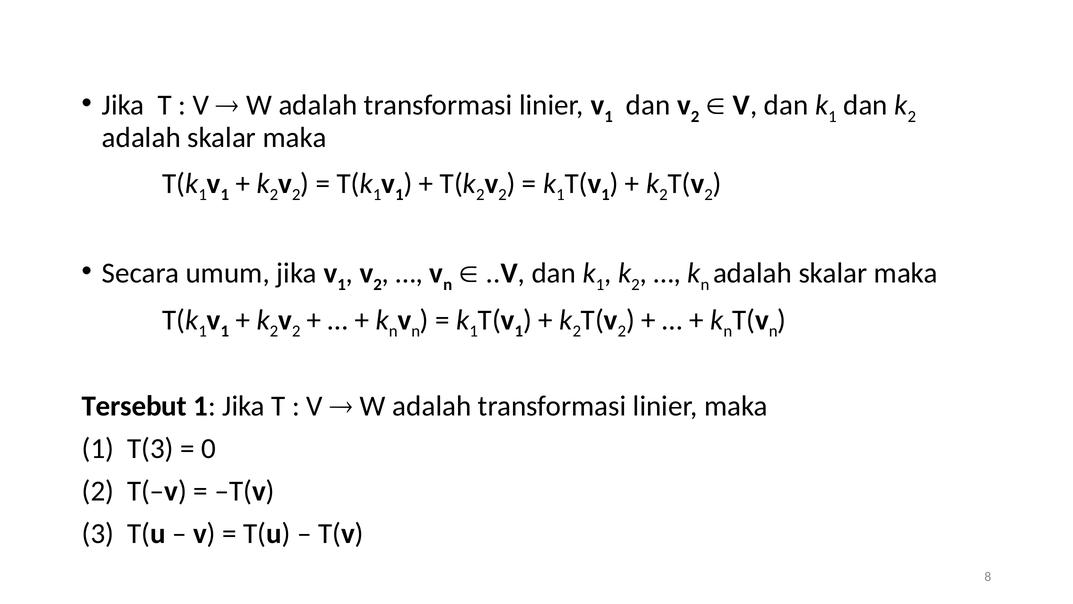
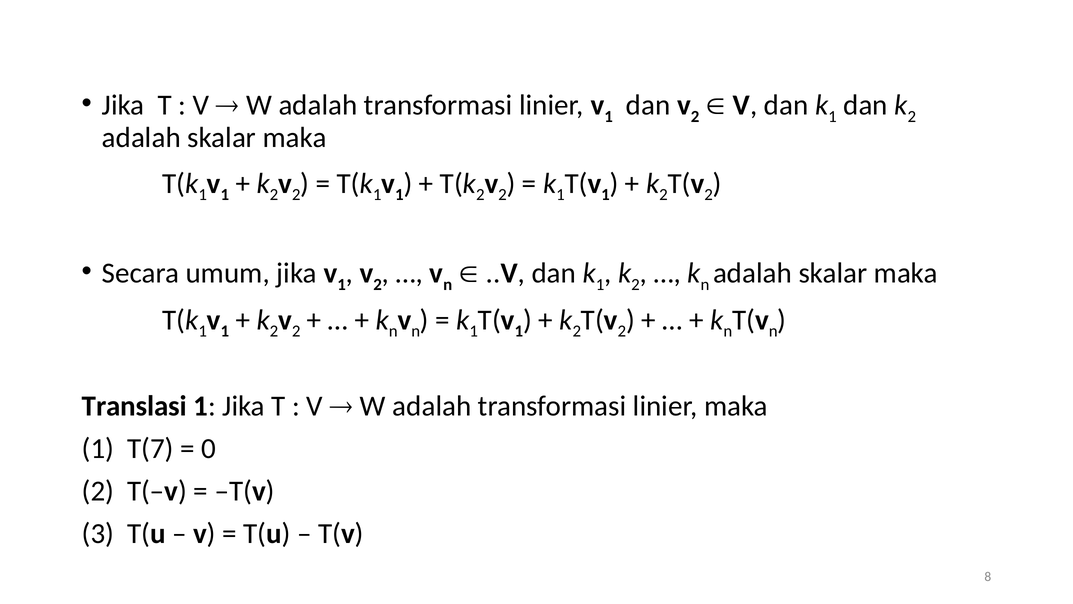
Tersebut: Tersebut -> Translasi
T(3: T(3 -> T(7
